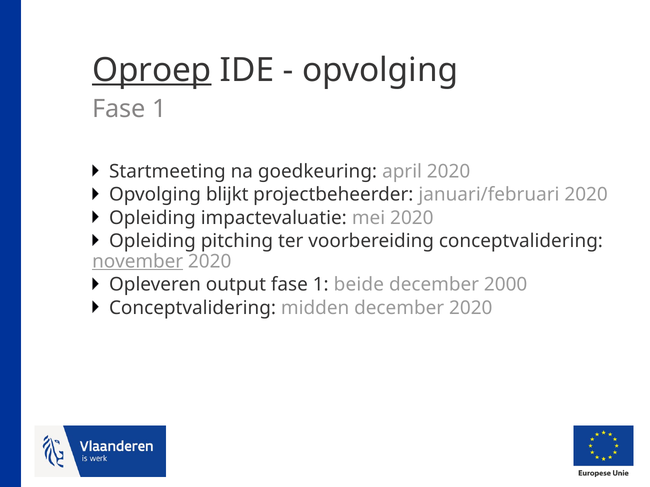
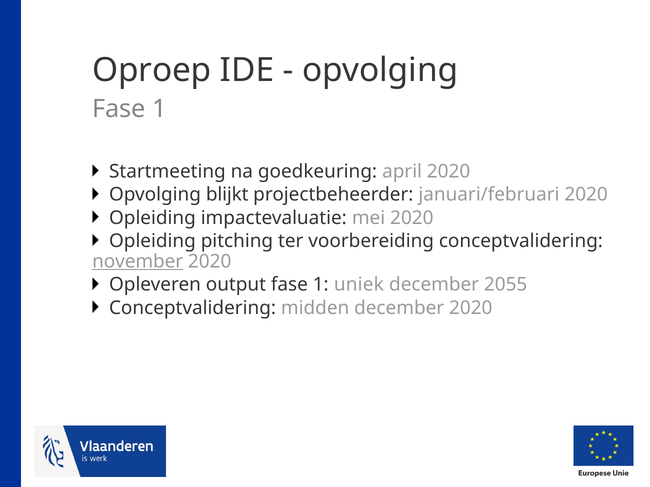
Oproep underline: present -> none
beide: beide -> uniek
2000: 2000 -> 2055
